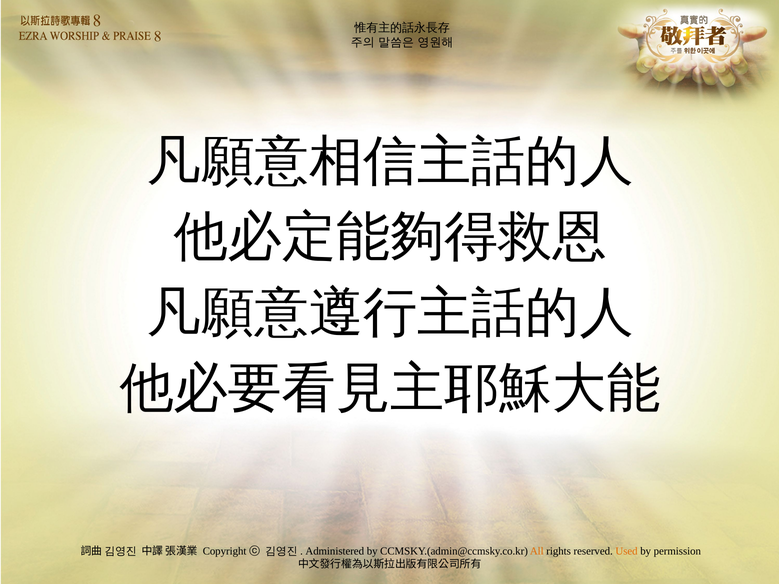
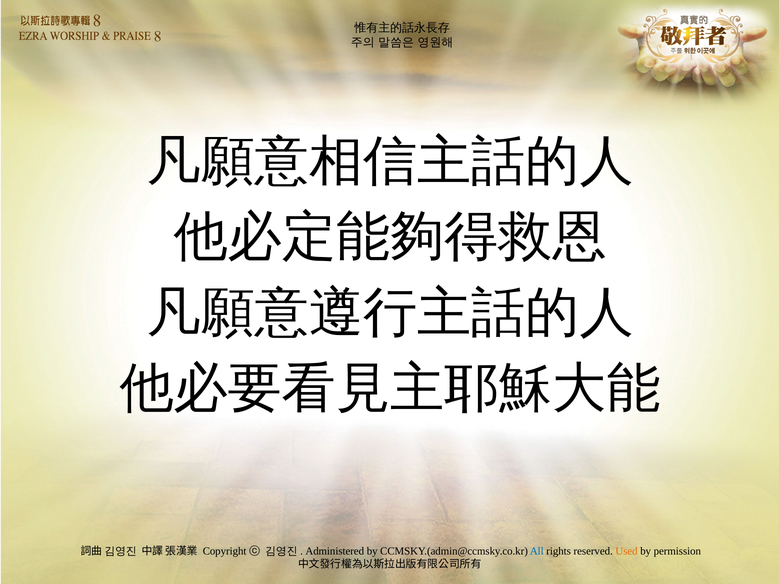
All colour: orange -> blue
